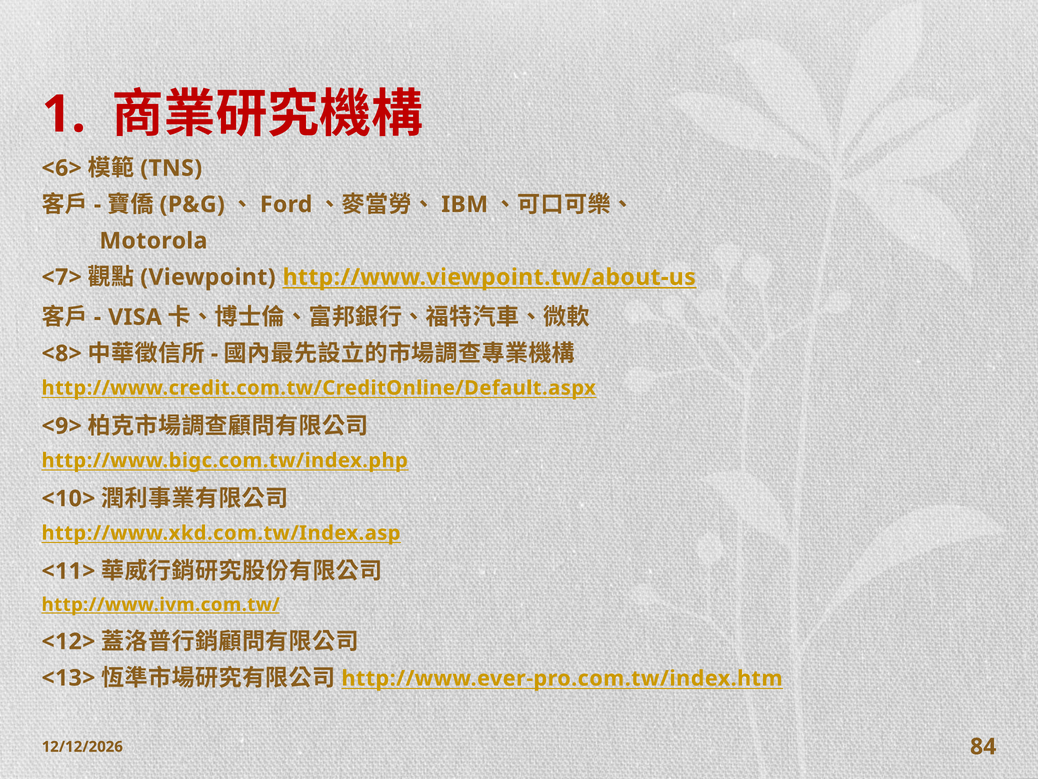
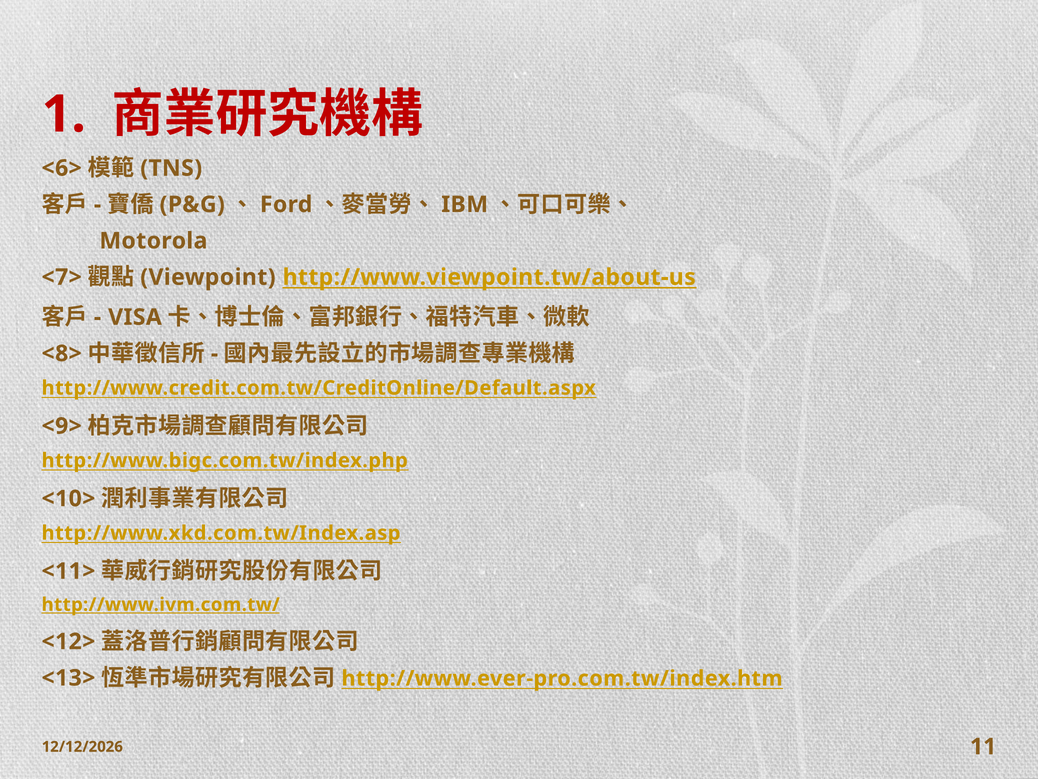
84: 84 -> 11
